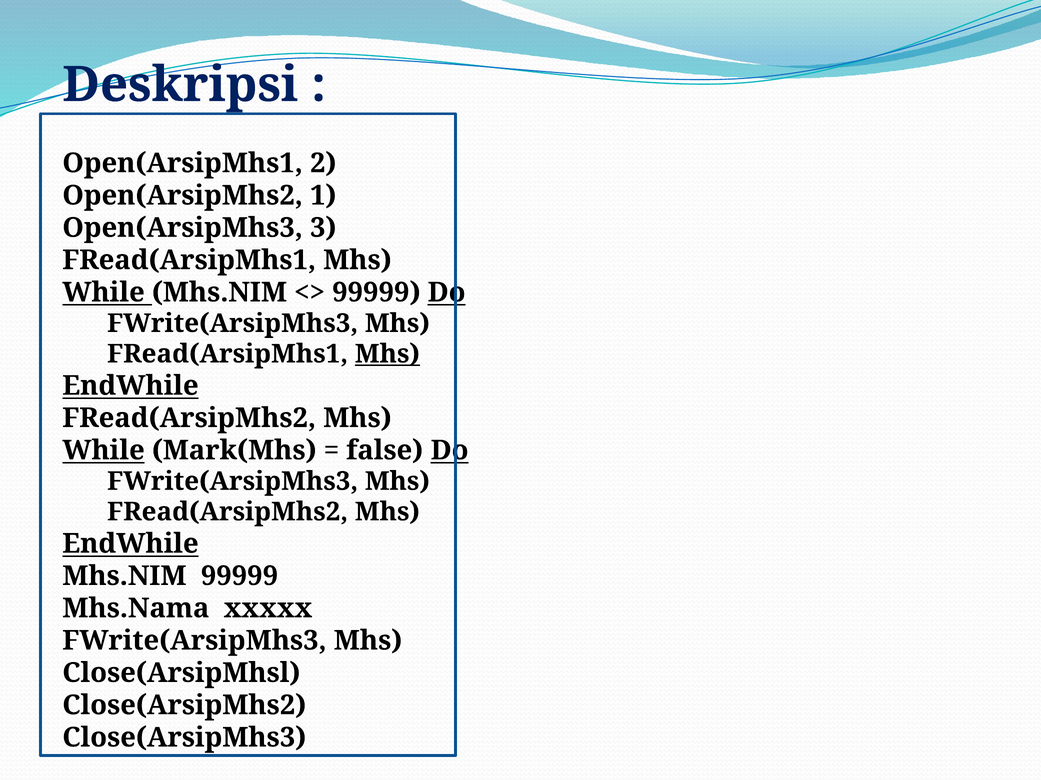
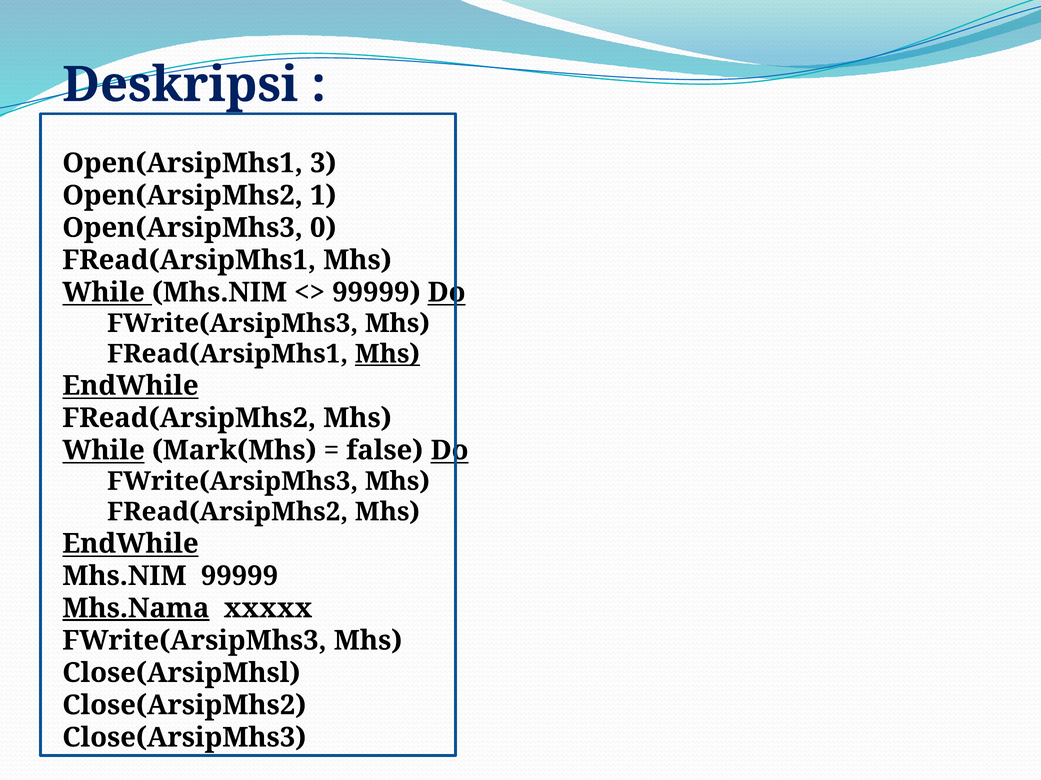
2: 2 -> 3
3: 3 -> 0
Mhs.Nama underline: none -> present
